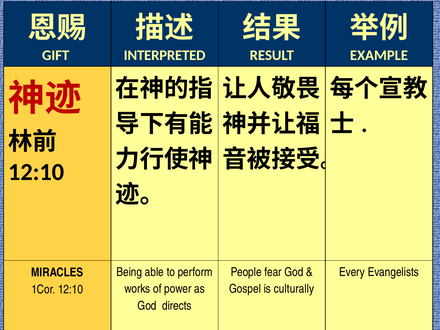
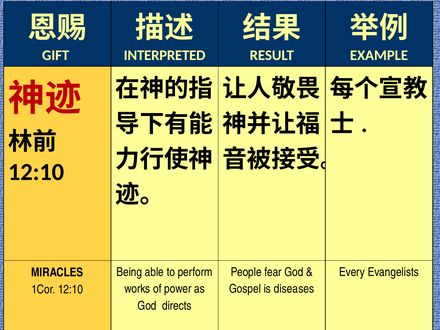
culturally: culturally -> diseases
